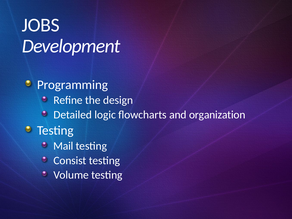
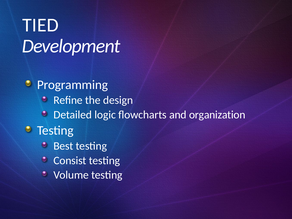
JOBS: JOBS -> TIED
Mail: Mail -> Best
